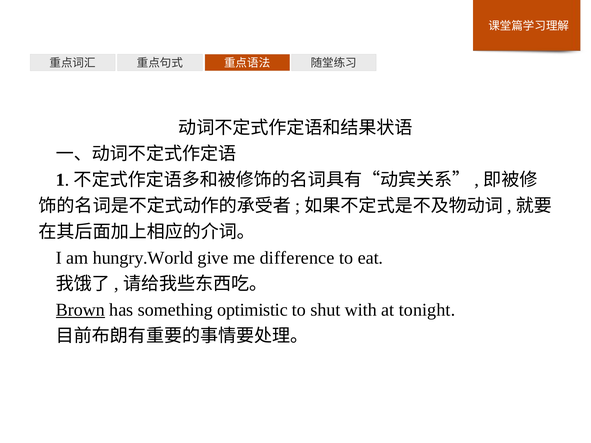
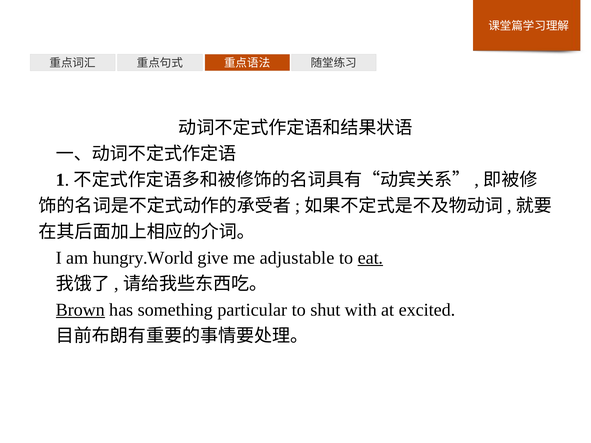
difference: difference -> adjustable
eat underline: none -> present
optimistic: optimistic -> particular
tonight: tonight -> excited
